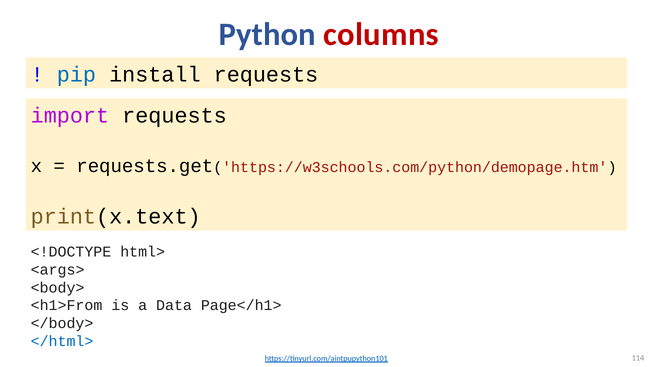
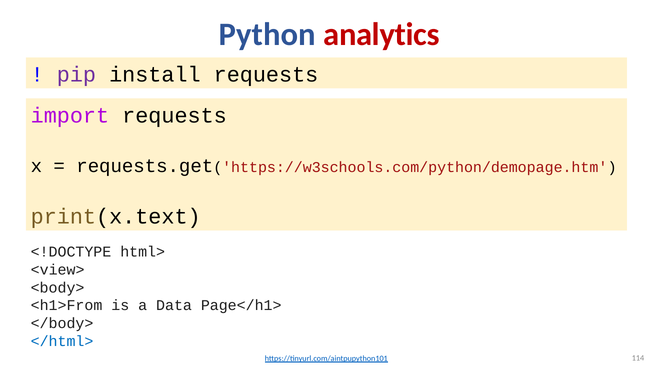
columns: columns -> analytics
pip colour: blue -> purple
<args>: <args> -> <view>
